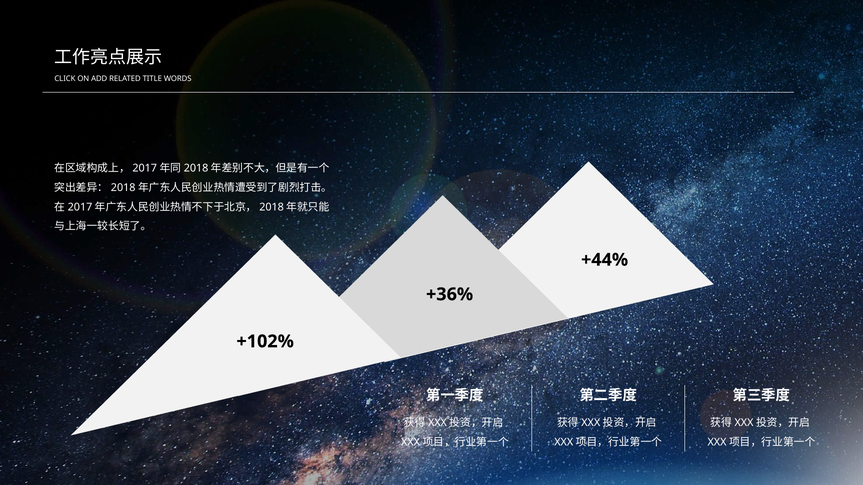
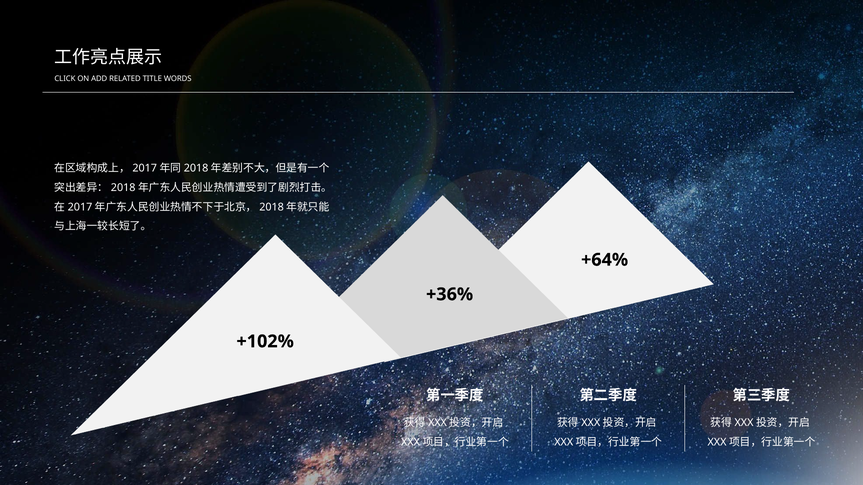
+44%: +44% -> +64%
